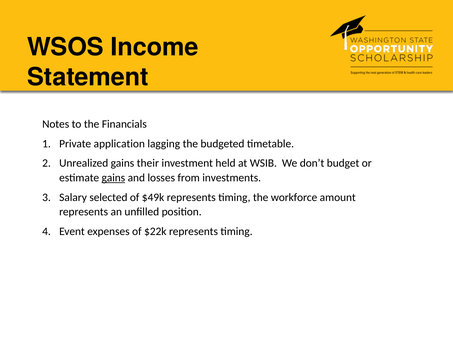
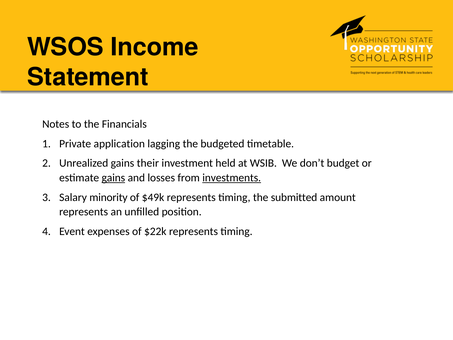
investments underline: none -> present
selected: selected -> minority
workforce: workforce -> submitted
